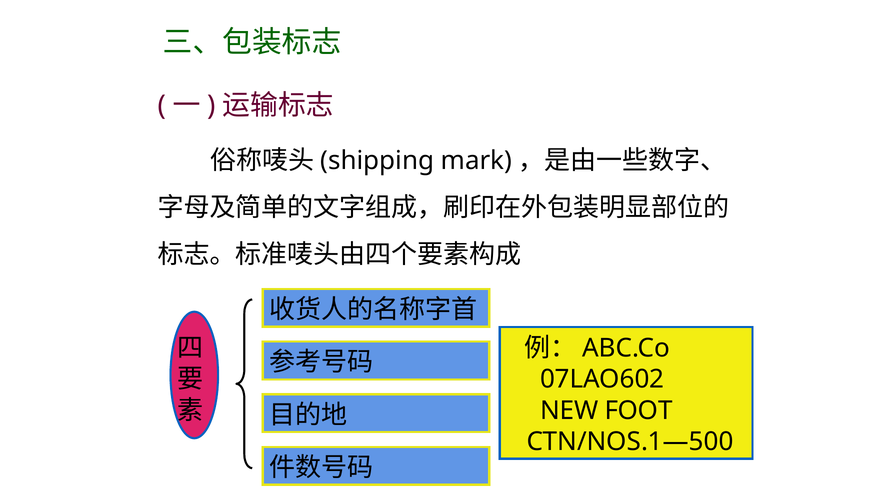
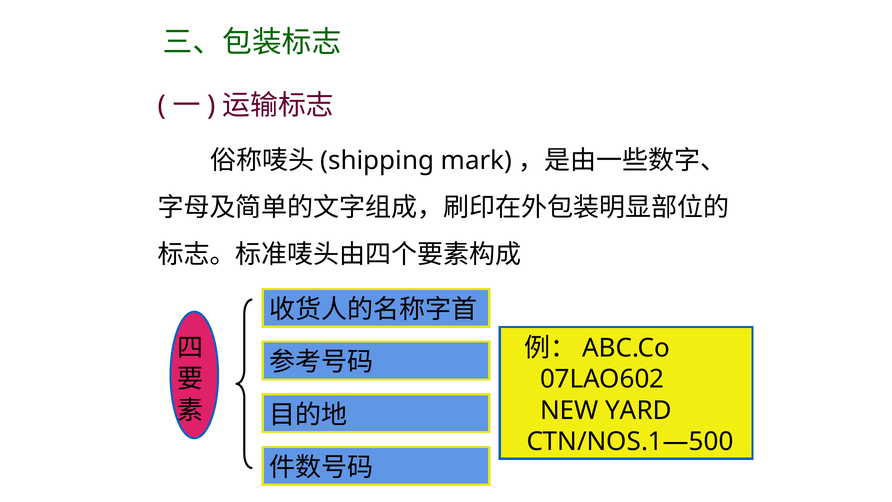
FOOT: FOOT -> YARD
